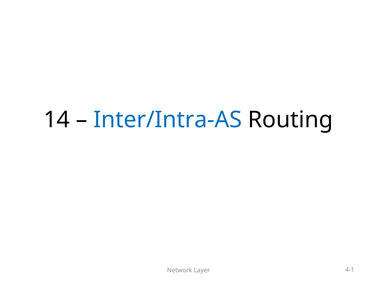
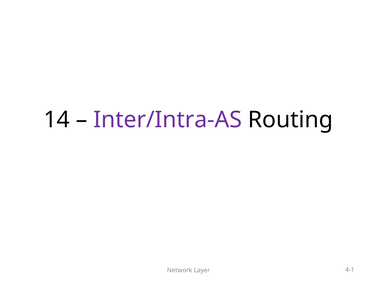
Inter/Intra-AS colour: blue -> purple
